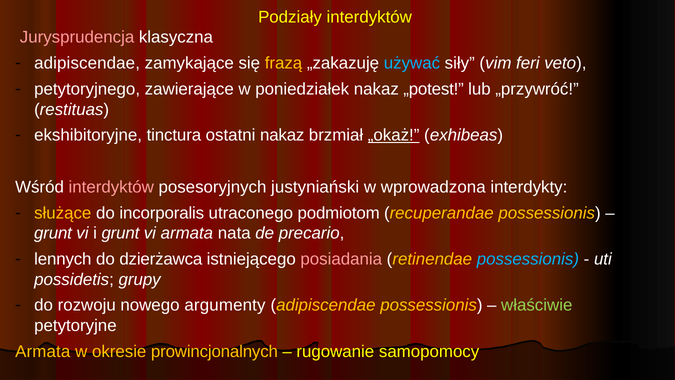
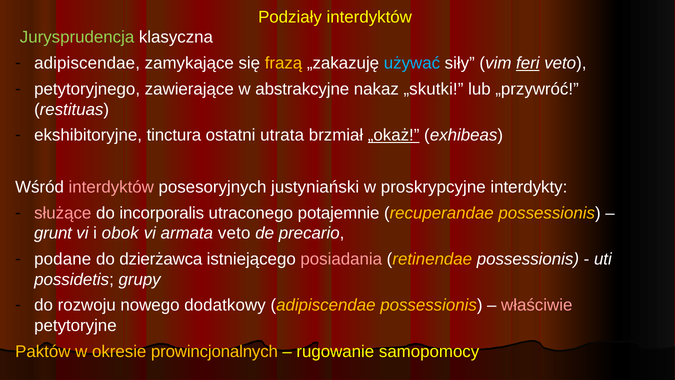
Jurysprudencja colour: pink -> light green
feri underline: none -> present
poniedziałek: poniedziałek -> abstrakcyjne
„potest: „potest -> „skutki
ostatni nakaz: nakaz -> utrata
wprowadzona: wprowadzona -> proskrypcyjne
służące colour: yellow -> pink
podmiotom: podmiotom -> potajemnie
i grunt: grunt -> obok
armata nata: nata -> veto
lennych: lennych -> podane
possessionis at (528, 259) colour: light blue -> white
argumenty: argumenty -> dodatkowy
właściwie colour: light green -> pink
Armata at (43, 351): Armata -> Paktów
